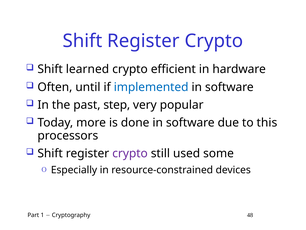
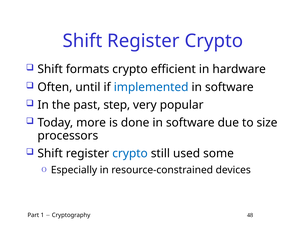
learned: learned -> formats
this: this -> size
crypto at (130, 153) colour: purple -> blue
